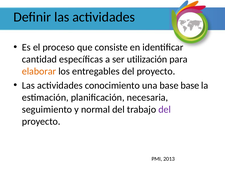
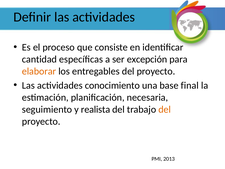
utilización: utilización -> excepción
base base: base -> final
normal: normal -> realista
del at (165, 109) colour: purple -> orange
